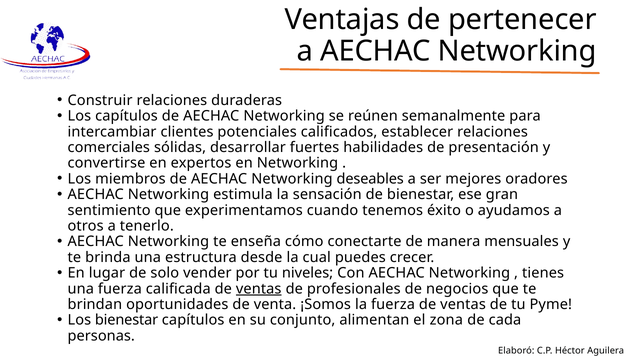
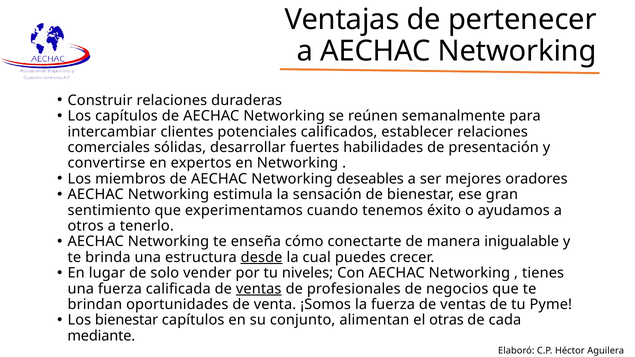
mensuales: mensuales -> inigualable
desde underline: none -> present
zona: zona -> otras
personas: personas -> mediante
